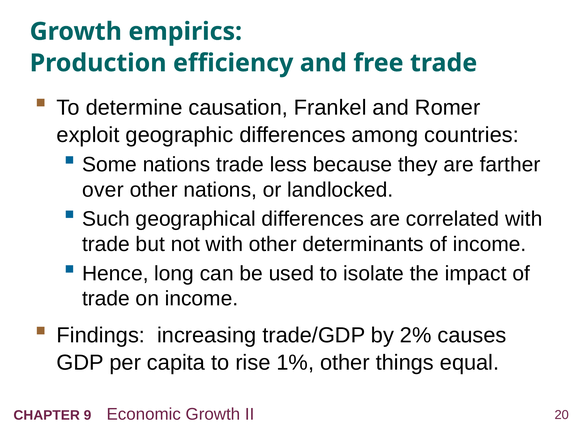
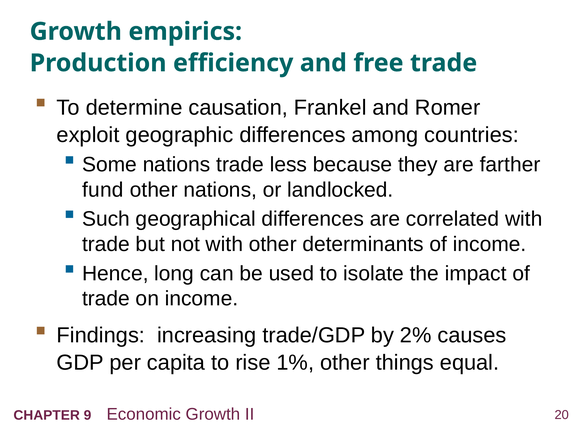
over: over -> fund
